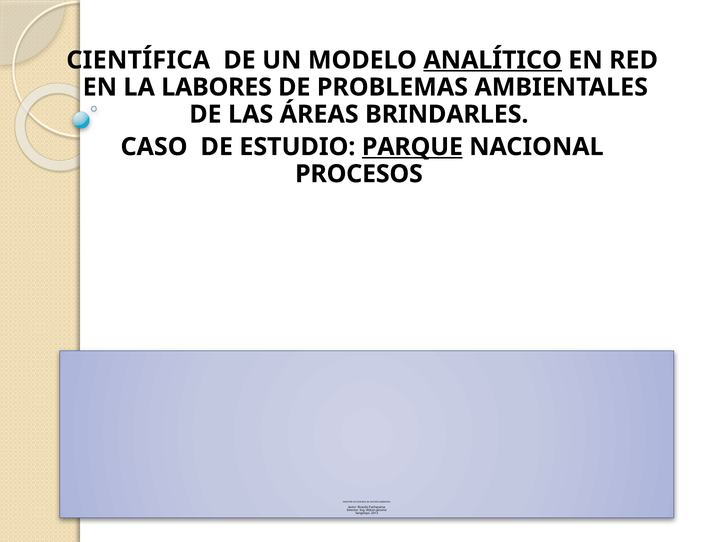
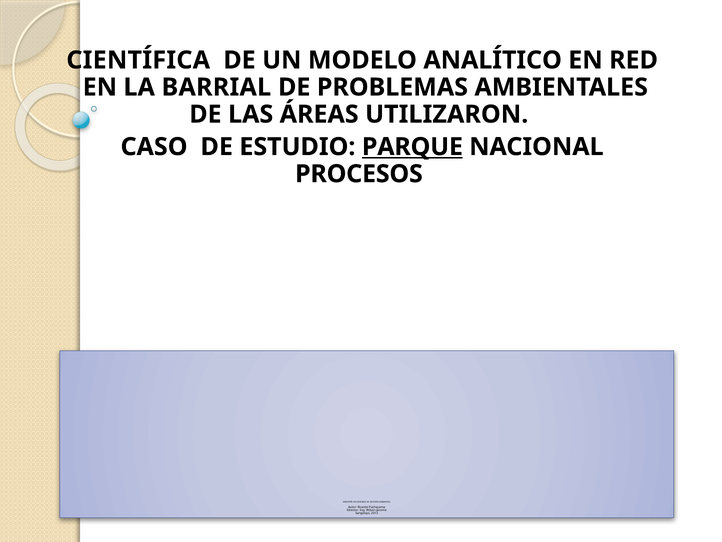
ANALÍTICO underline: present -> none
LABORES: LABORES -> BARRIAL
BRINDARLES: BRINDARLES -> UTILIZARON
